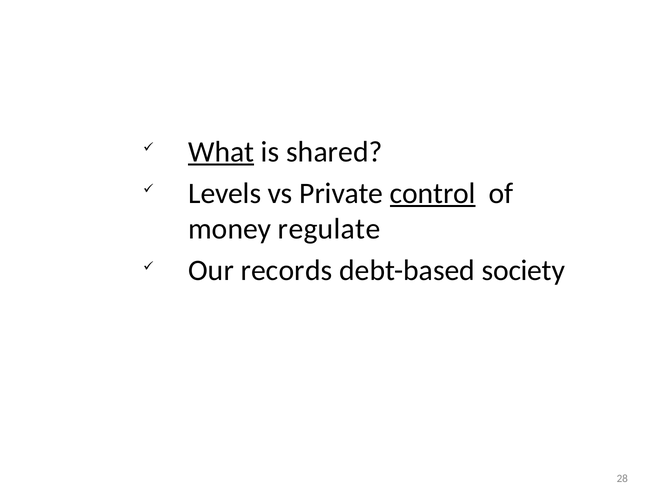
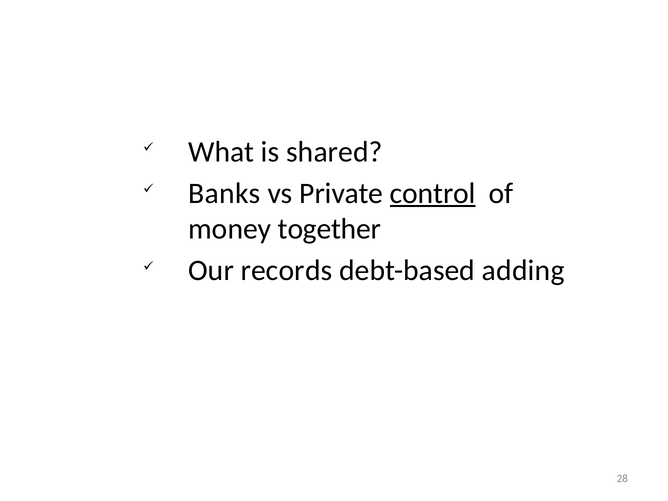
What underline: present -> none
Levels: Levels -> Banks
regulate: regulate -> together
society: society -> adding
